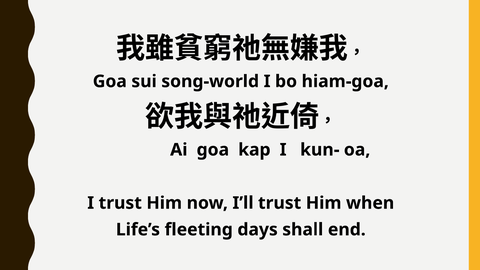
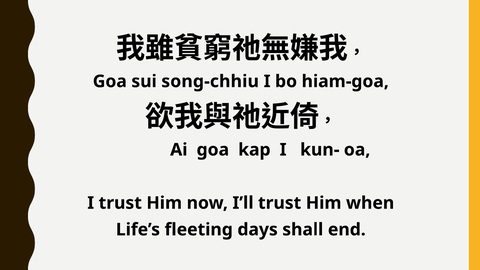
song-world: song-world -> song-chhiu
